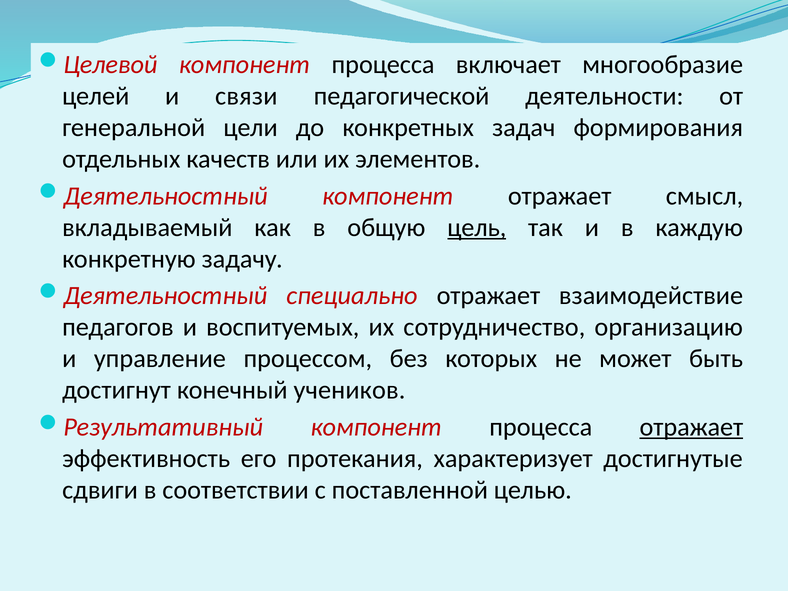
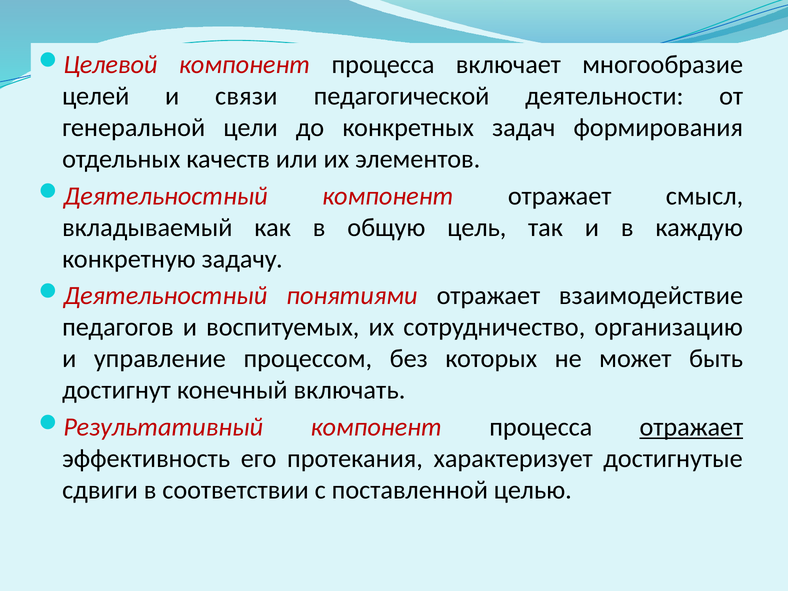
цель underline: present -> none
специально: специально -> понятиями
учеников: учеников -> включать
